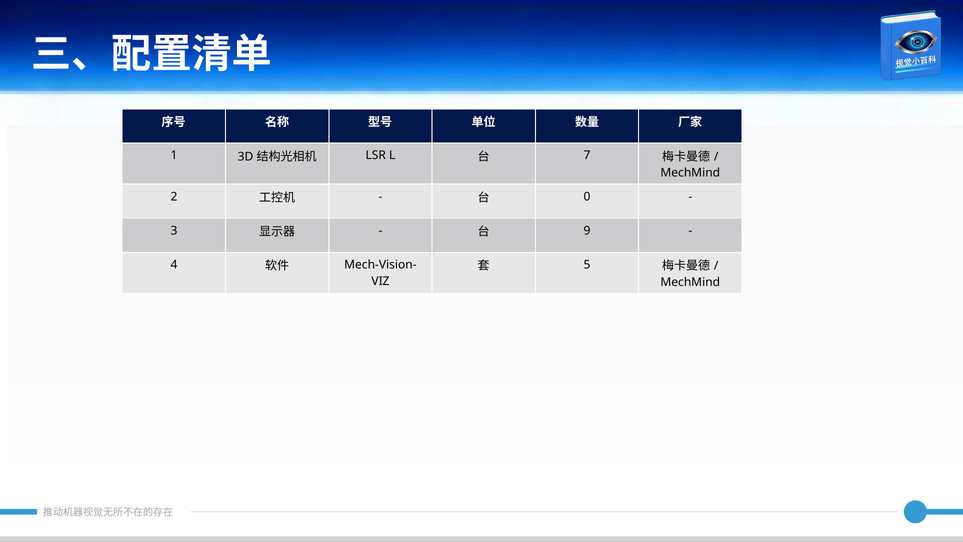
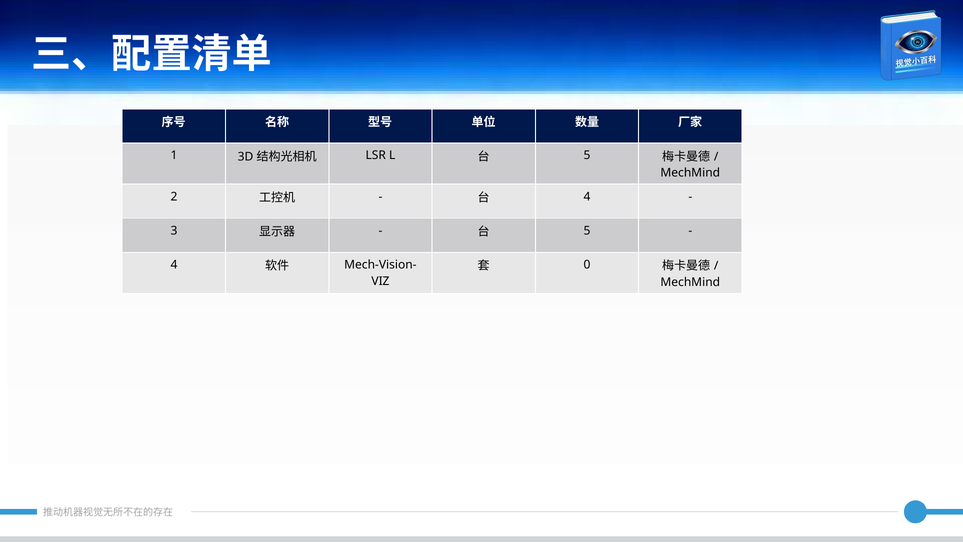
7 at (587, 155): 7 -> 5
0 at (587, 196): 0 -> 4
9 at (587, 231): 9 -> 5
5: 5 -> 0
